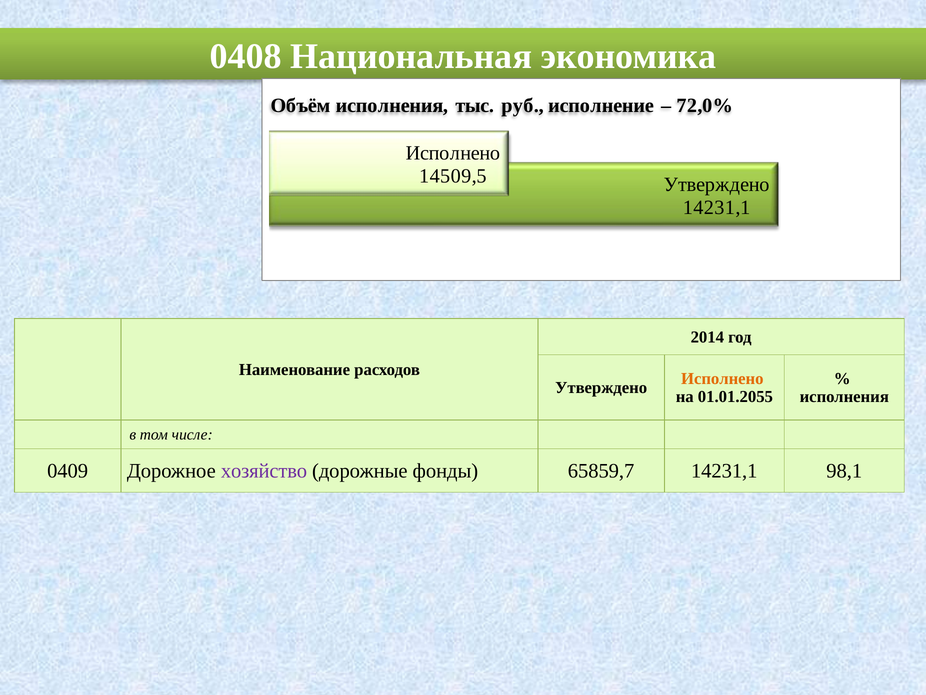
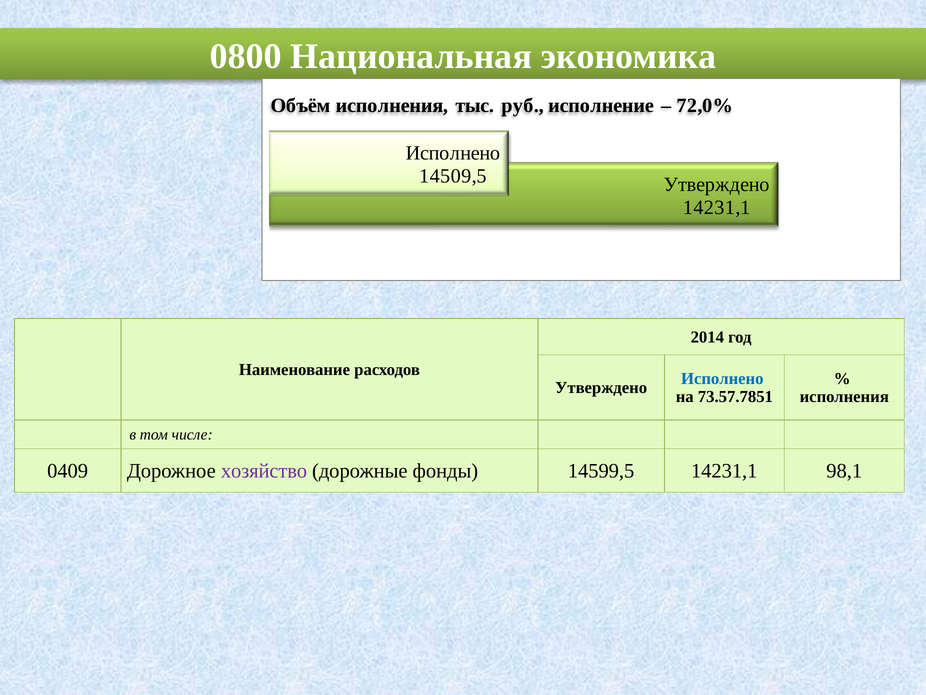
0408: 0408 -> 0800
Исполнено at (722, 378) colour: orange -> blue
01.01.2055: 01.01.2055 -> 73.57.7851
65859,7: 65859,7 -> 14599,5
